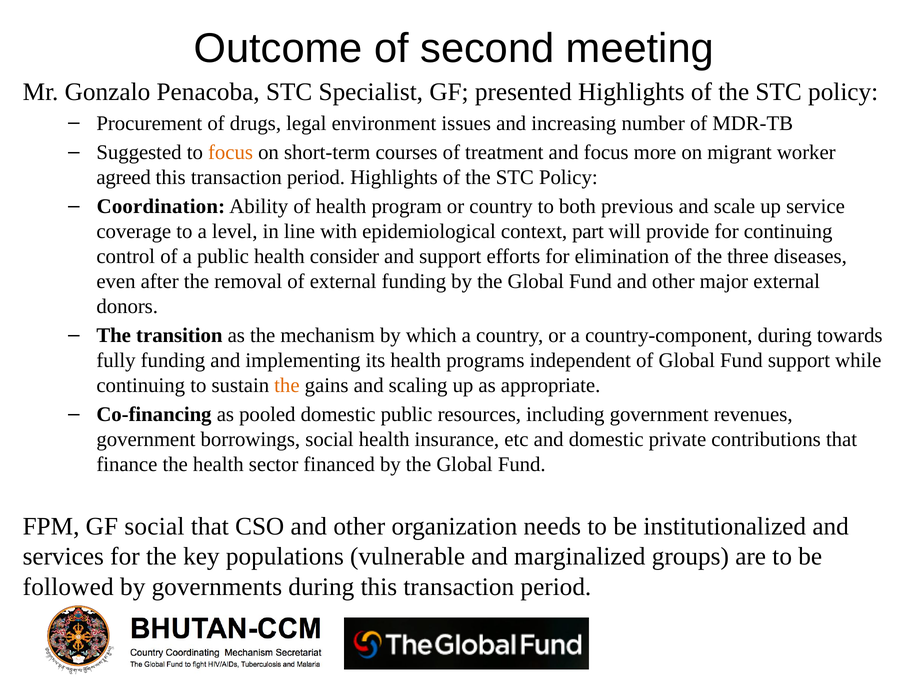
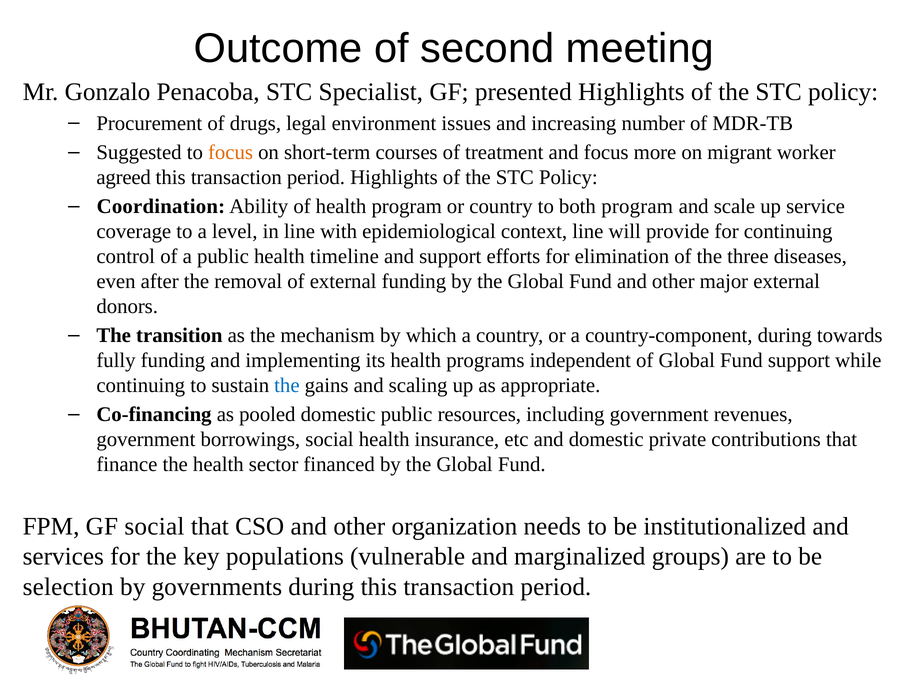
both previous: previous -> program
context part: part -> line
consider: consider -> timeline
the at (287, 385) colour: orange -> blue
followed: followed -> selection
